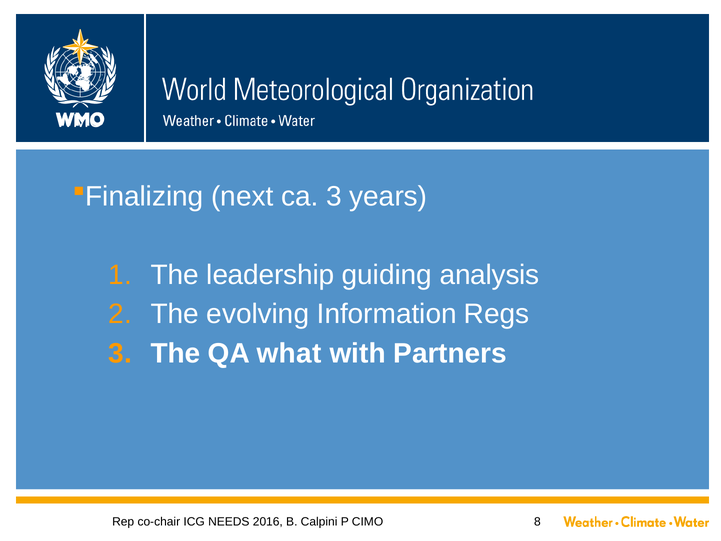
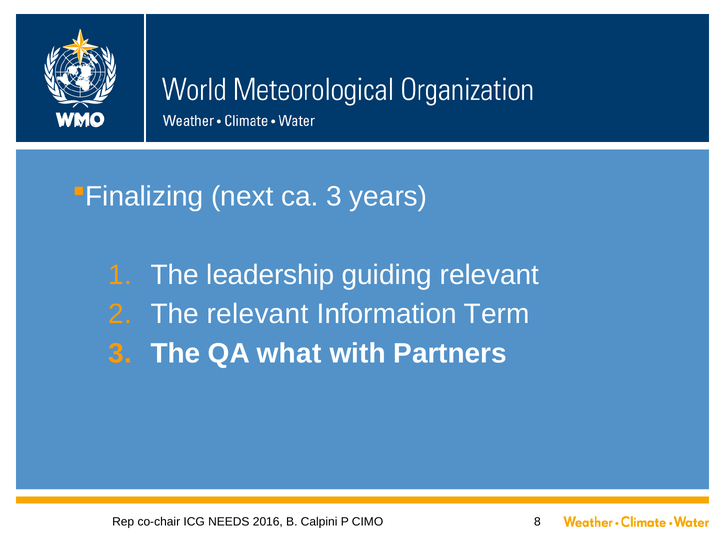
guiding analysis: analysis -> relevant
The evolving: evolving -> relevant
Regs: Regs -> Term
